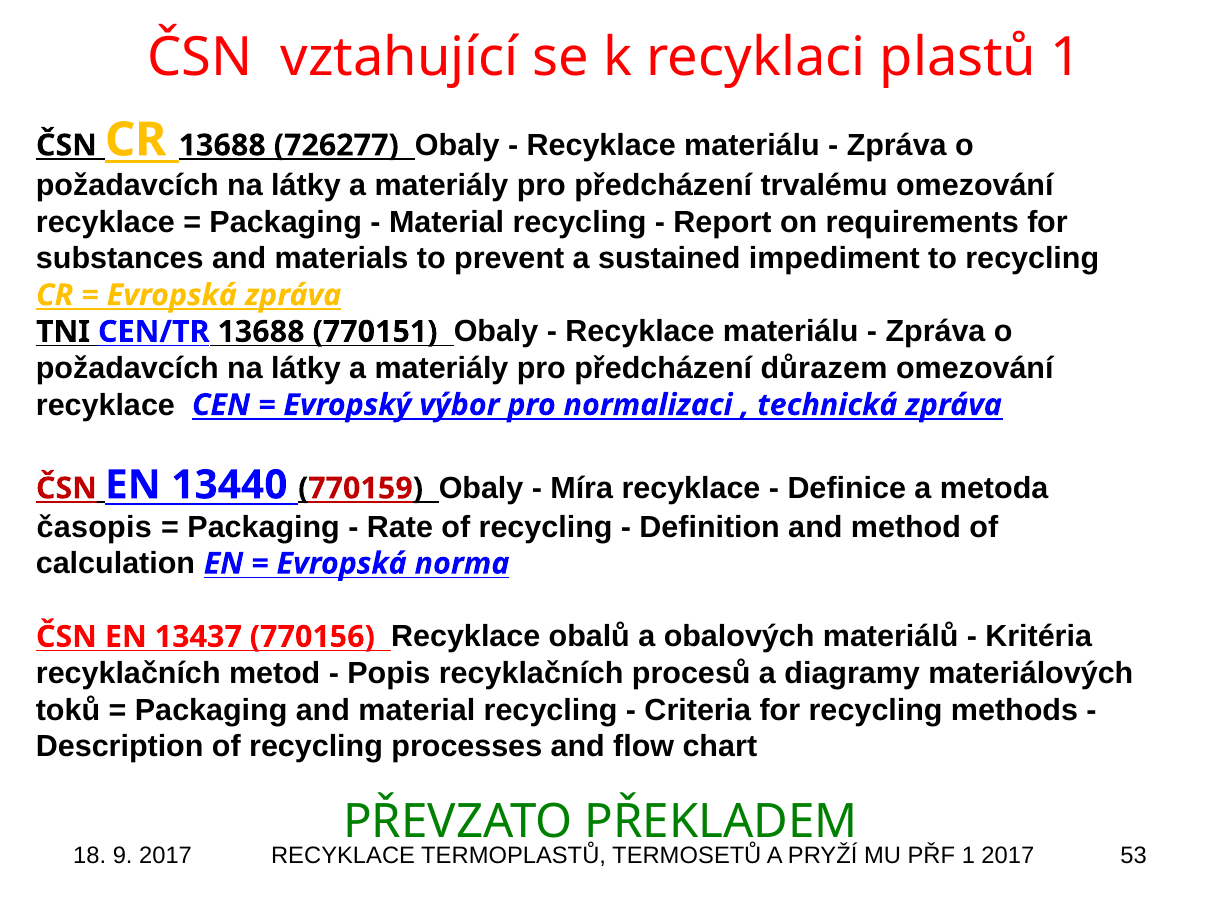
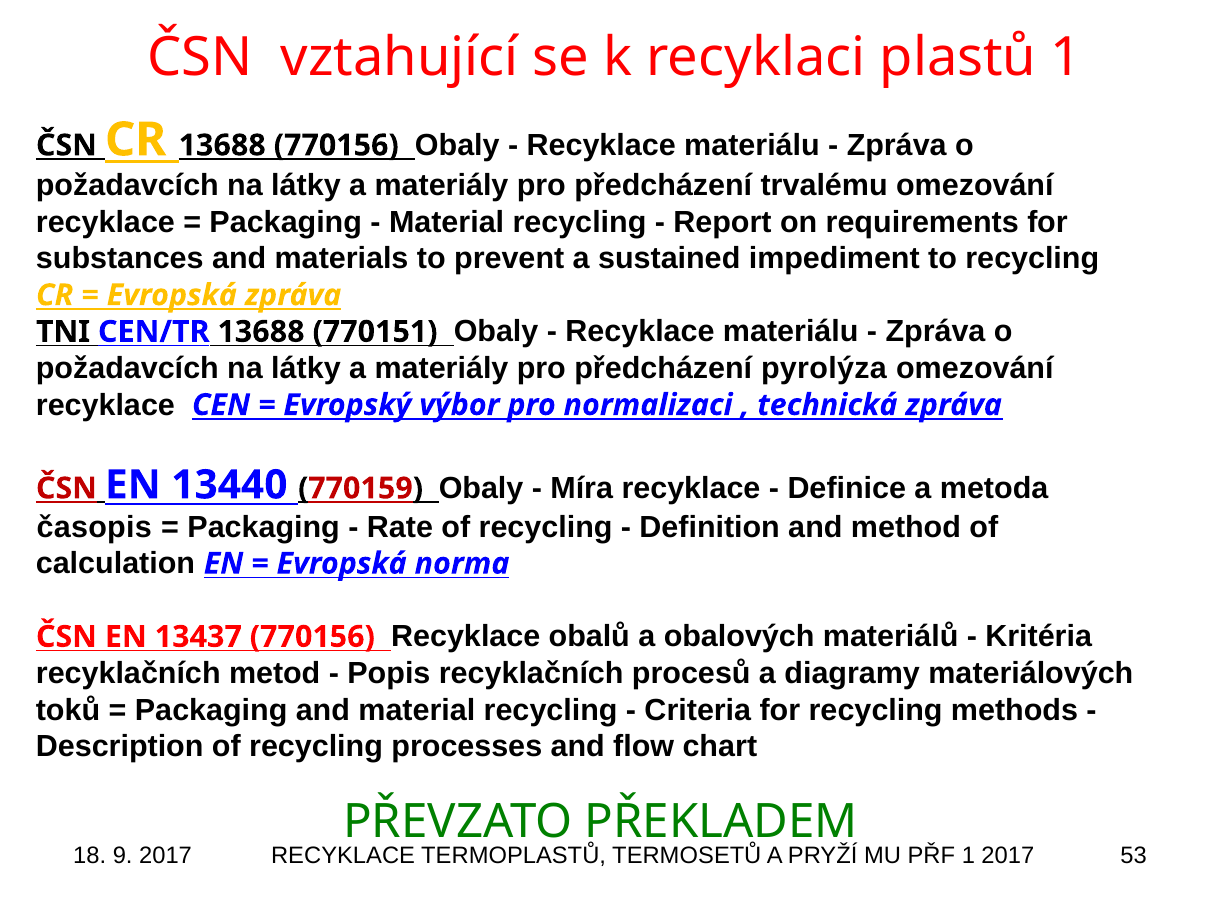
13688 726277: 726277 -> 770156
důrazem: důrazem -> pyrolýza
